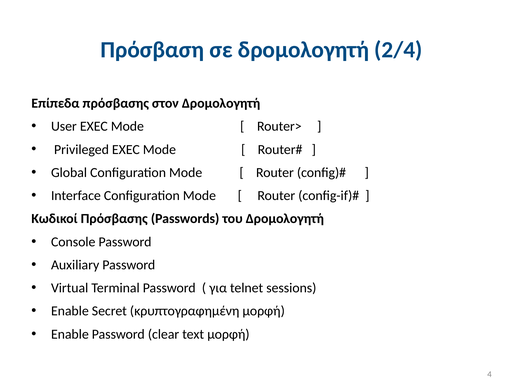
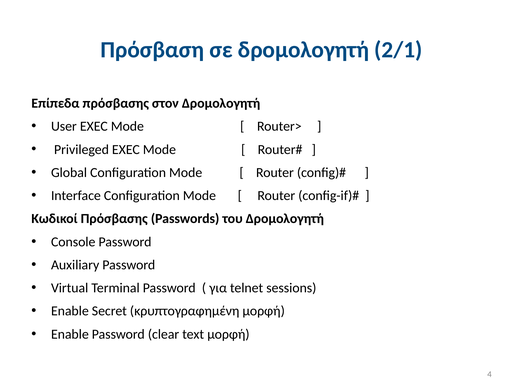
2/4: 2/4 -> 2/1
